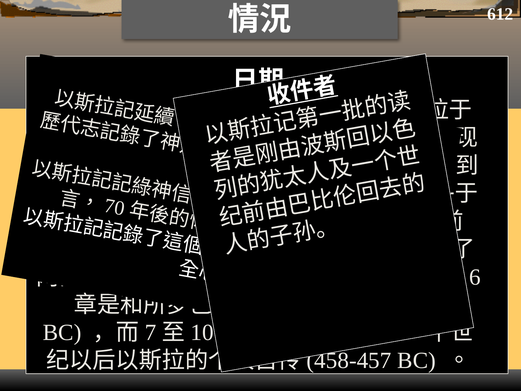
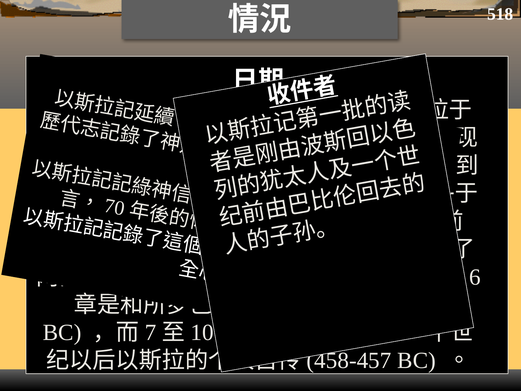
612: 612 -> 518
